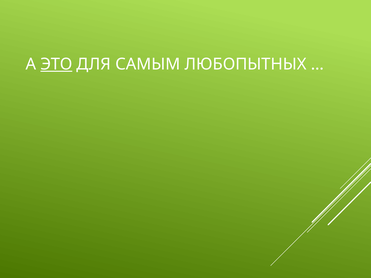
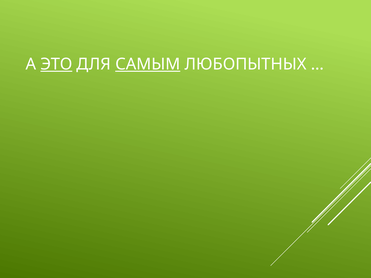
САМЫМ underline: none -> present
